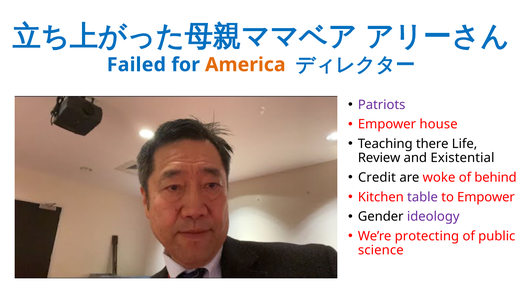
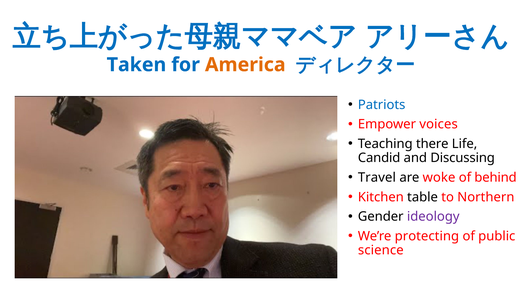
Failed: Failed -> Taken
Patriots colour: purple -> blue
house: house -> voices
Review: Review -> Candid
Existential: Existential -> Discussing
Credit: Credit -> Travel
table colour: purple -> black
to Empower: Empower -> Northern
